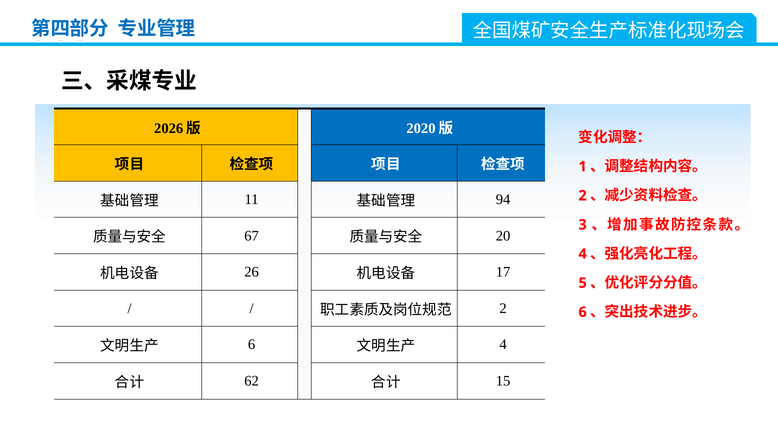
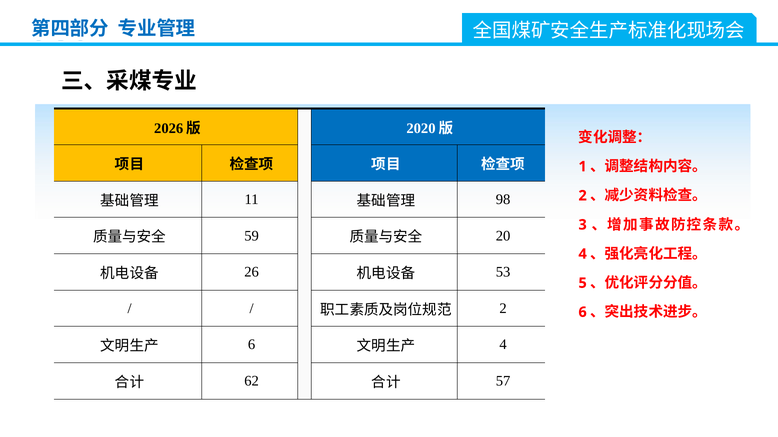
94: 94 -> 98
67: 67 -> 59
17: 17 -> 53
15: 15 -> 57
